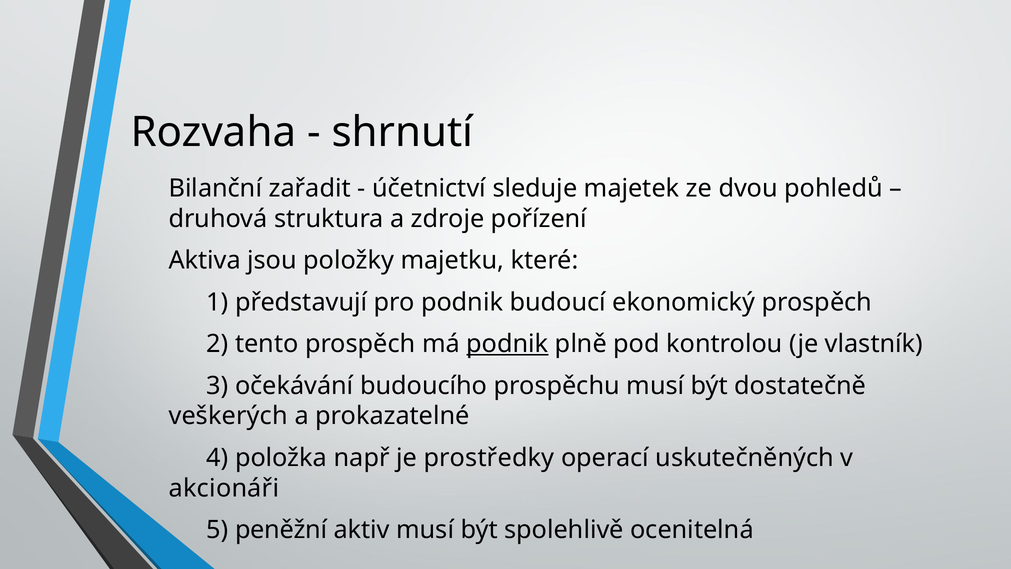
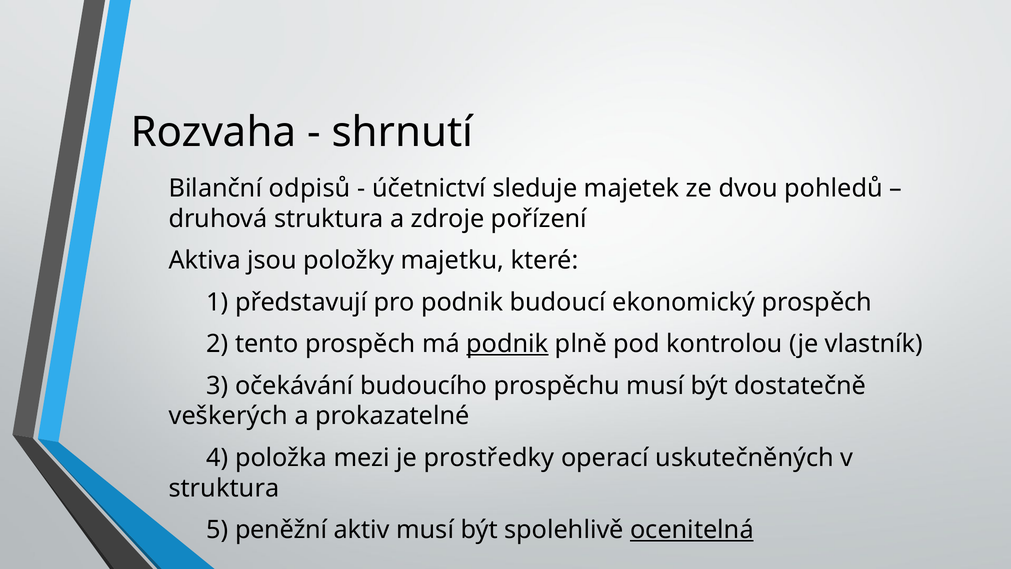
zařadit: zařadit -> odpisů
např: např -> mezi
akcionáři at (224, 488): akcionáři -> struktura
ocenitelná underline: none -> present
